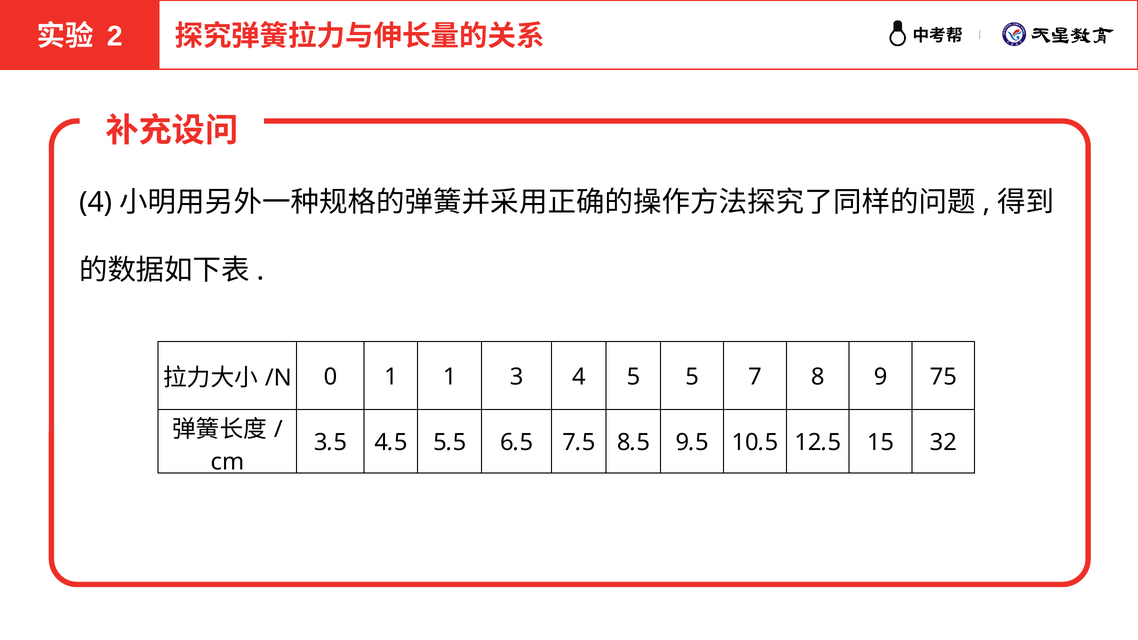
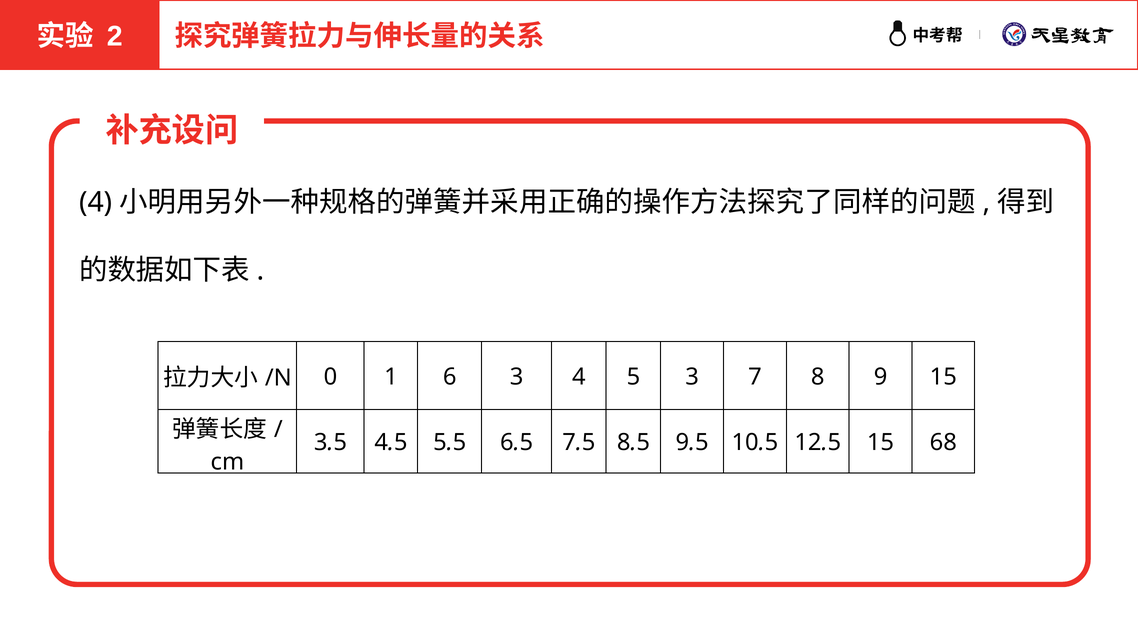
1 1: 1 -> 6
5 5: 5 -> 3
9 75: 75 -> 15
32: 32 -> 68
